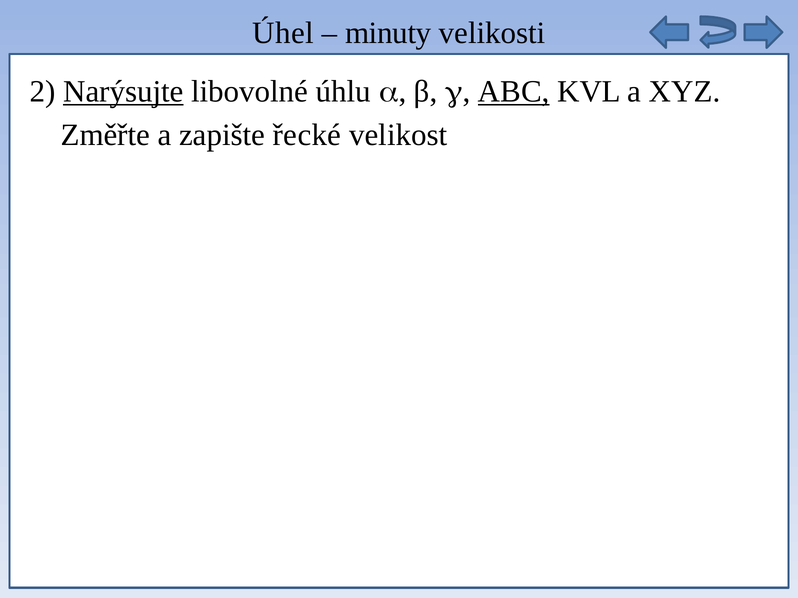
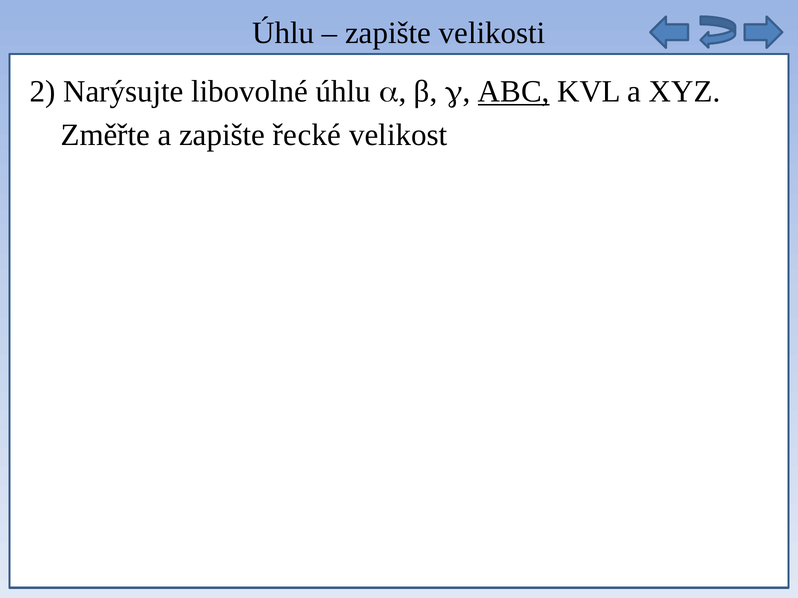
Úhel at (283, 33): Úhel -> Úhlu
minuty at (388, 33): minuty -> zapište
Narýsujte underline: present -> none
